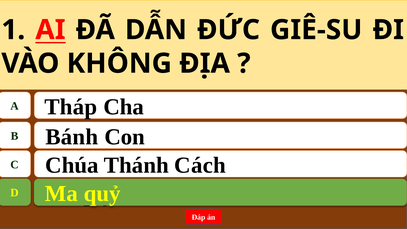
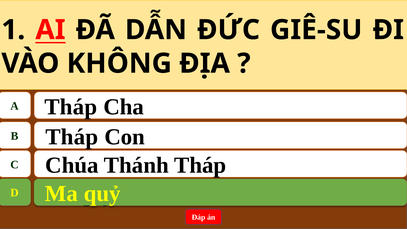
B Bánh: Bánh -> Tháp
Thánh Cách: Cách -> Tháp
